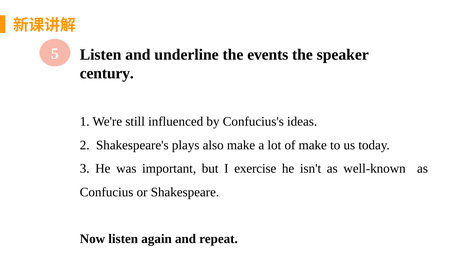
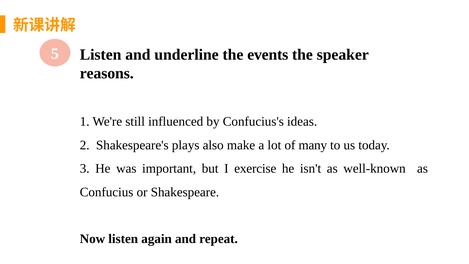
century: century -> reasons
of make: make -> many
